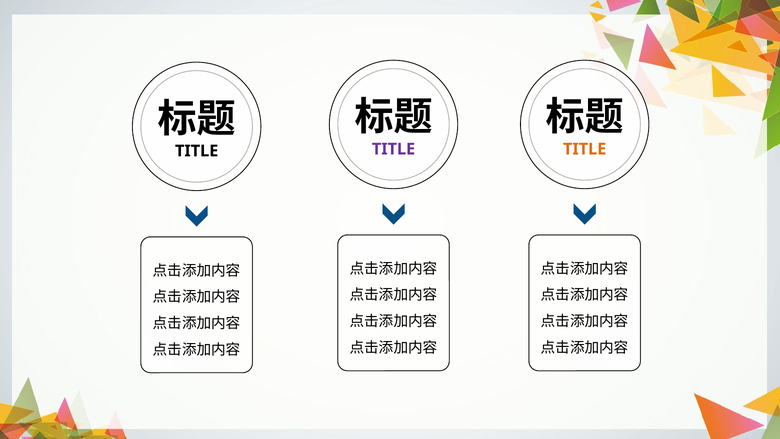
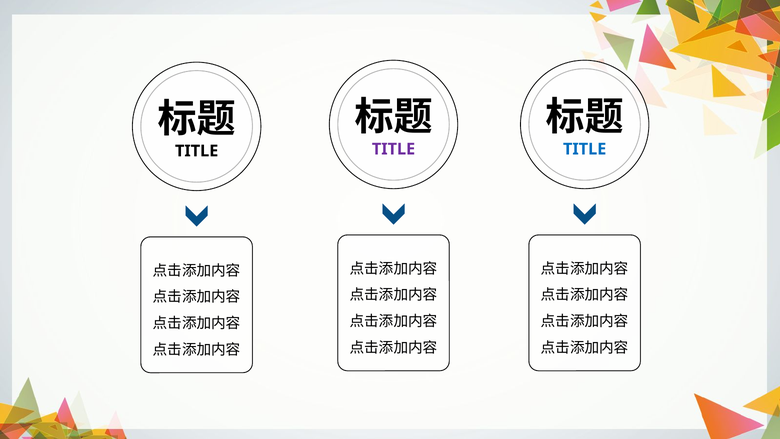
TITLE at (585, 149) colour: orange -> blue
